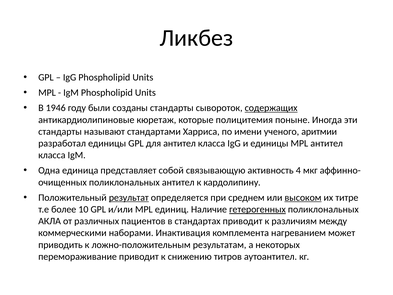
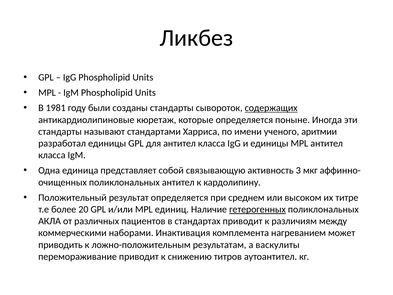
1946: 1946 -> 1981
которые полицитемия: полицитемия -> определяется
4: 4 -> 3
результат underline: present -> none
высоком underline: present -> none
10: 10 -> 20
некоторых: некоторых -> васкулиты
